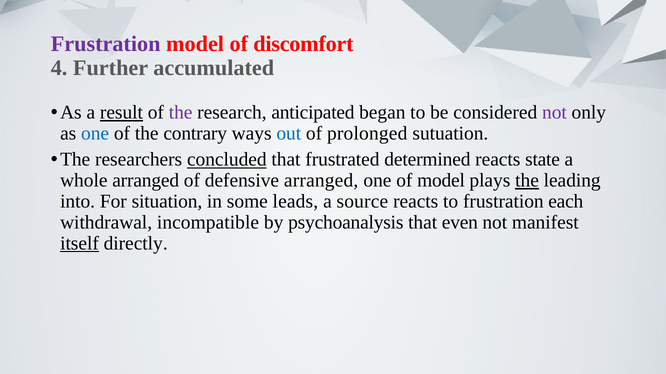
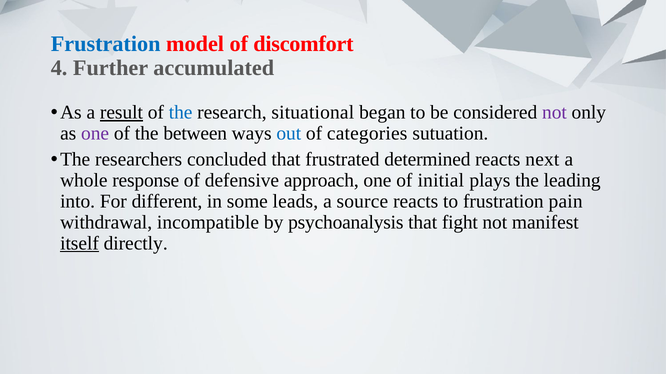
Frustration at (106, 44) colour: purple -> blue
the at (181, 113) colour: purple -> blue
anticipated: anticipated -> situational
one at (95, 134) colour: blue -> purple
contrary: contrary -> between
prolonged: prolonged -> categories
concluded underline: present -> none
state: state -> next
whole arranged: arranged -> response
defensive arranged: arranged -> approach
of model: model -> initial
the at (527, 181) underline: present -> none
situation: situation -> different
each: each -> pain
even: even -> fight
